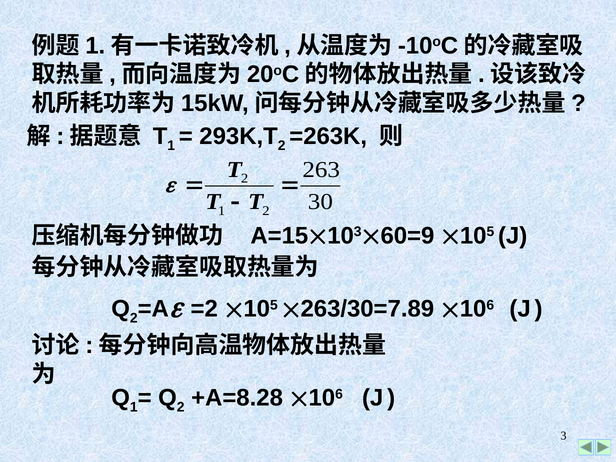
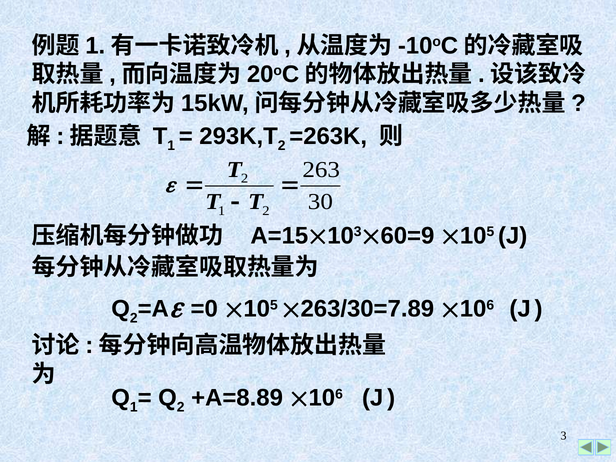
=2: =2 -> =0
+A=8.28: +A=8.28 -> +A=8.89
